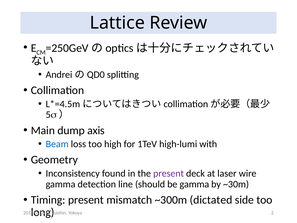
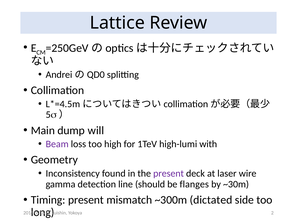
axis: axis -> will
Beam colour: blue -> purple
be gamma: gamma -> flanges
